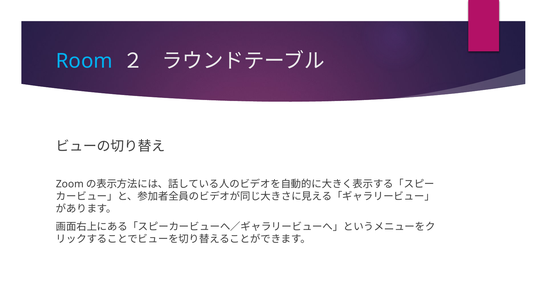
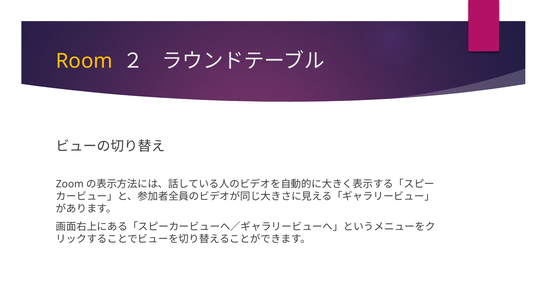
Room colour: light blue -> yellow
